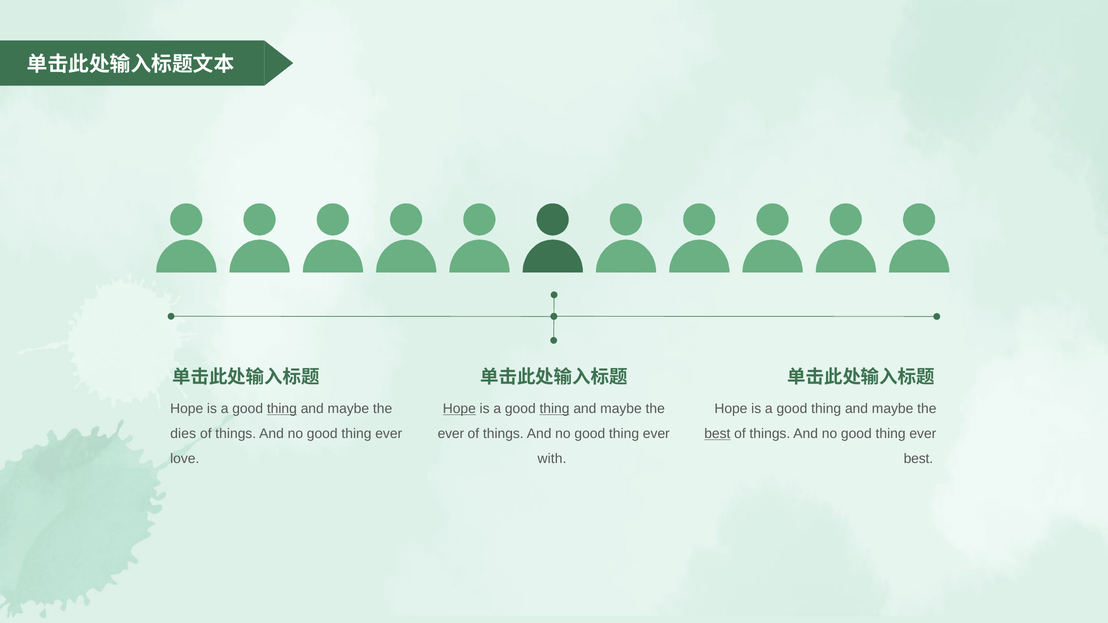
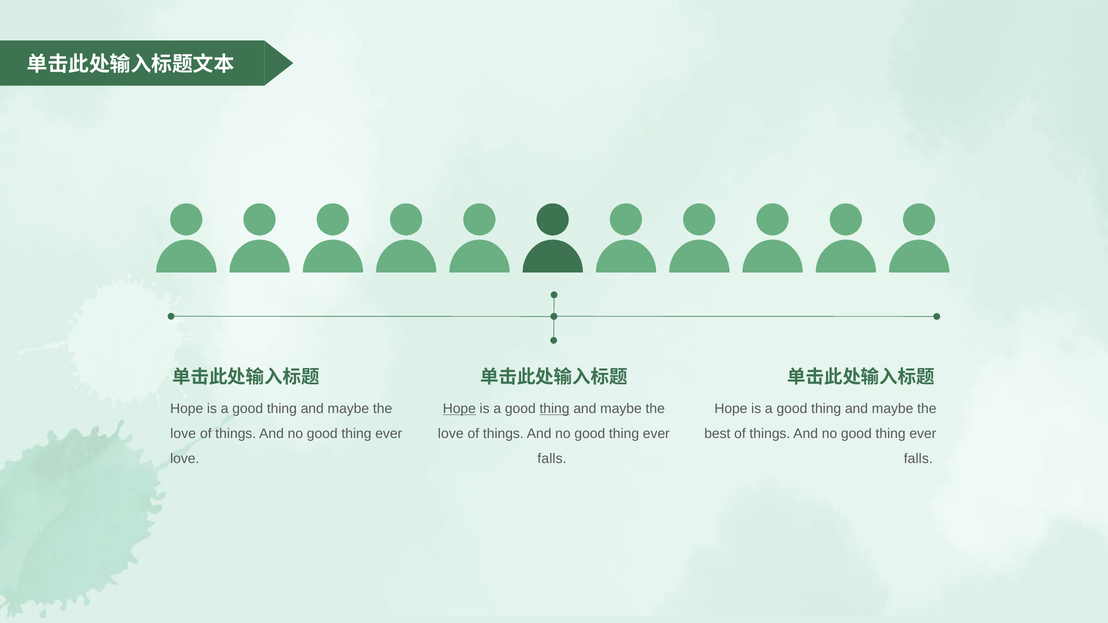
thing at (282, 409) underline: present -> none
dies at (183, 434): dies -> love
ever at (451, 434): ever -> love
best at (717, 434) underline: present -> none
with at (552, 459): with -> falls
best at (918, 459): best -> falls
